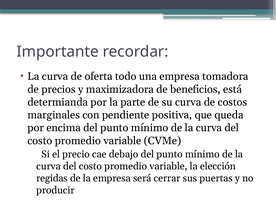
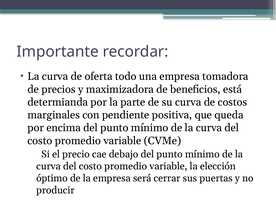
regidas: regidas -> óptimo
